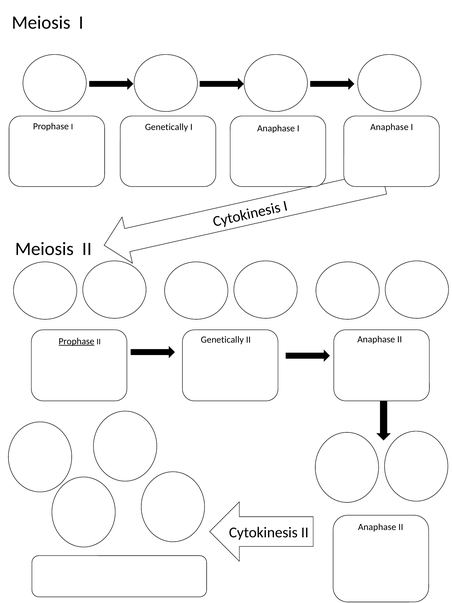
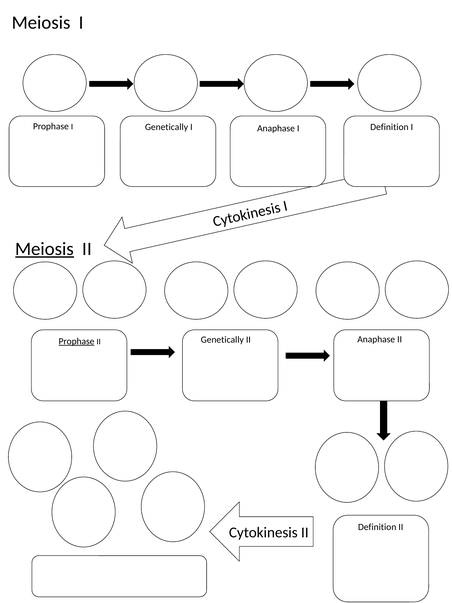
Anaphase I Anaphase: Anaphase -> Definition
Meiosis at (45, 249) underline: none -> present
Anaphase at (377, 527): Anaphase -> Definition
